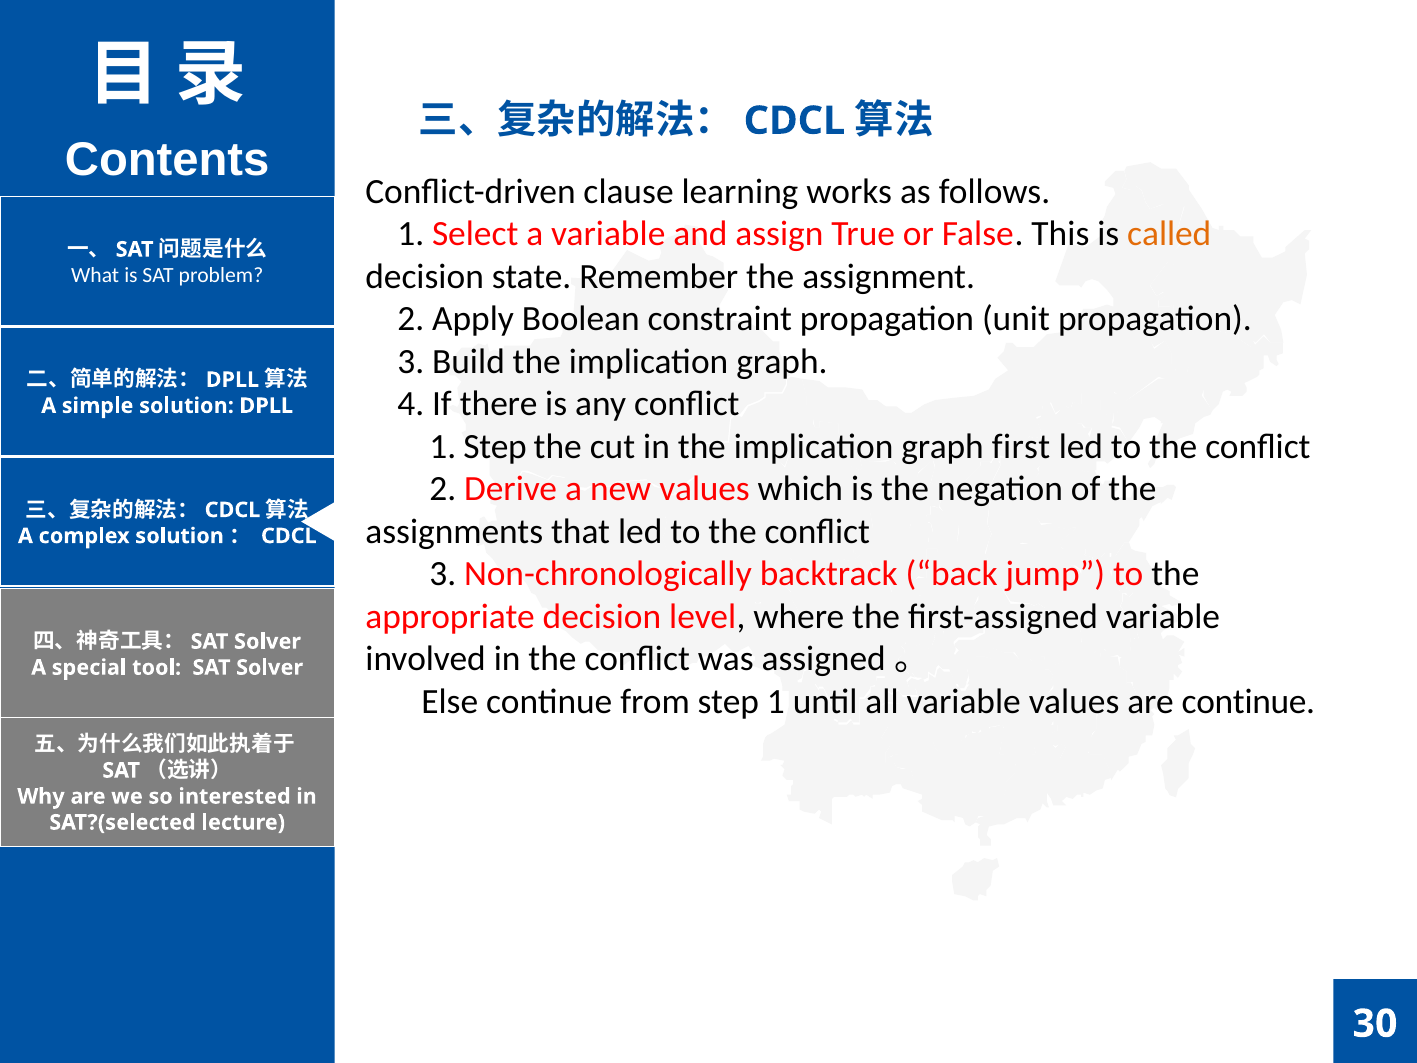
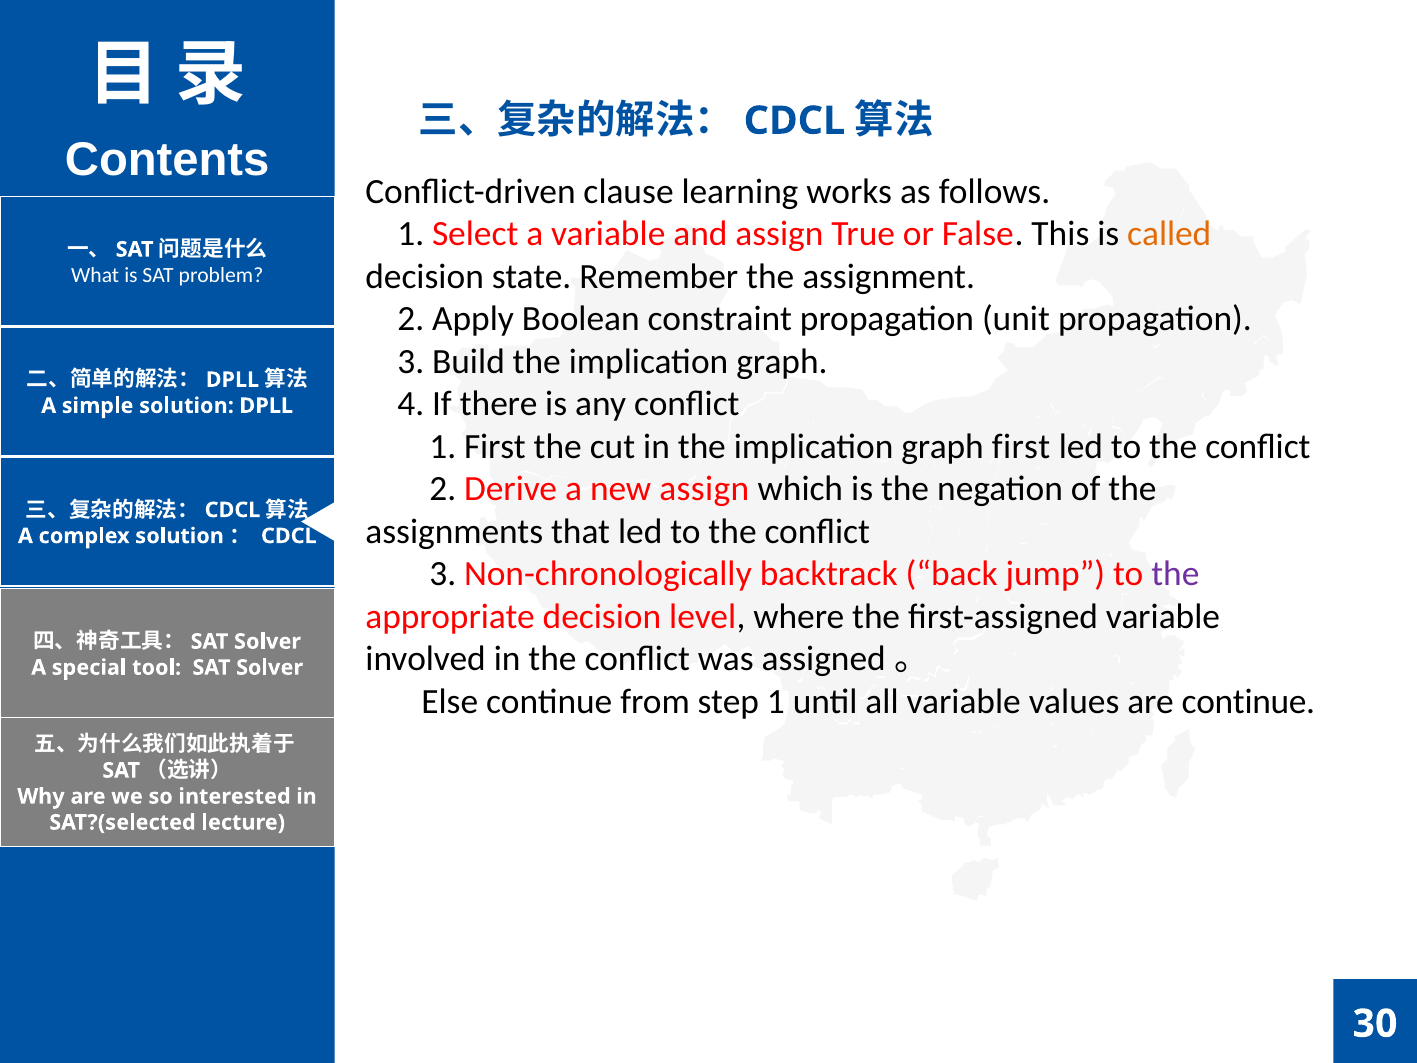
1 Step: Step -> First
new values: values -> assign
the at (1175, 574) colour: black -> purple
